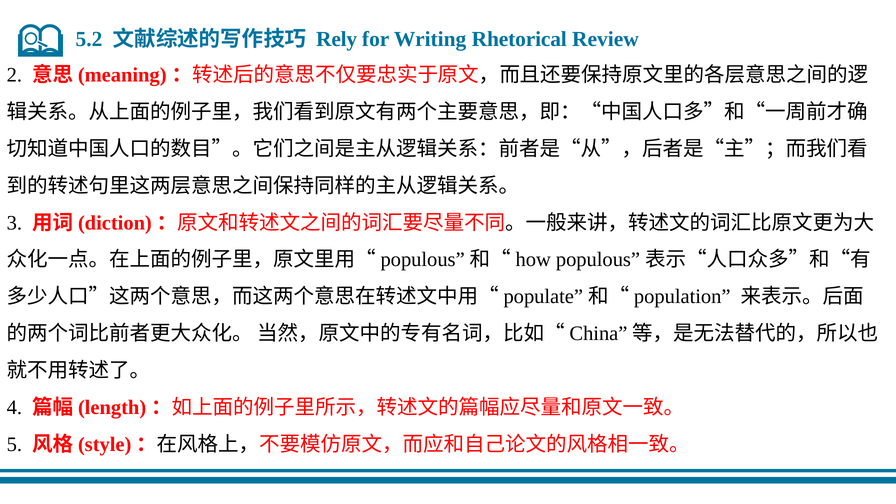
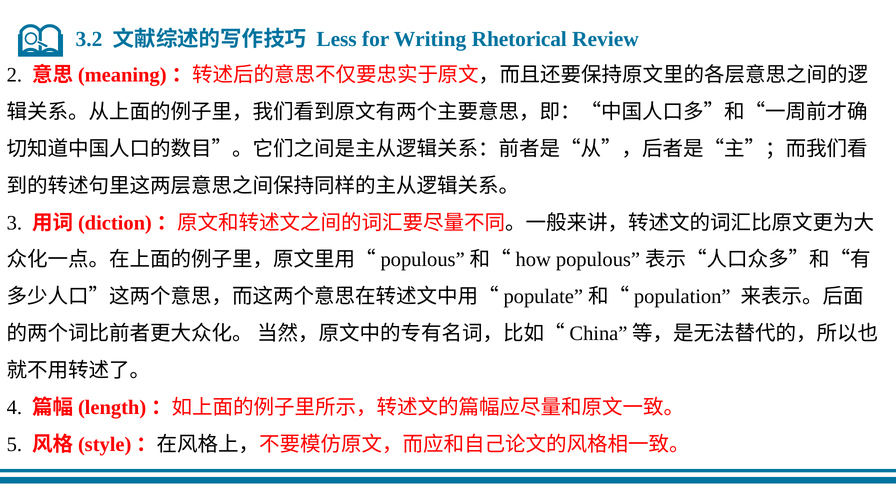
5.2: 5.2 -> 3.2
Rely: Rely -> Less
